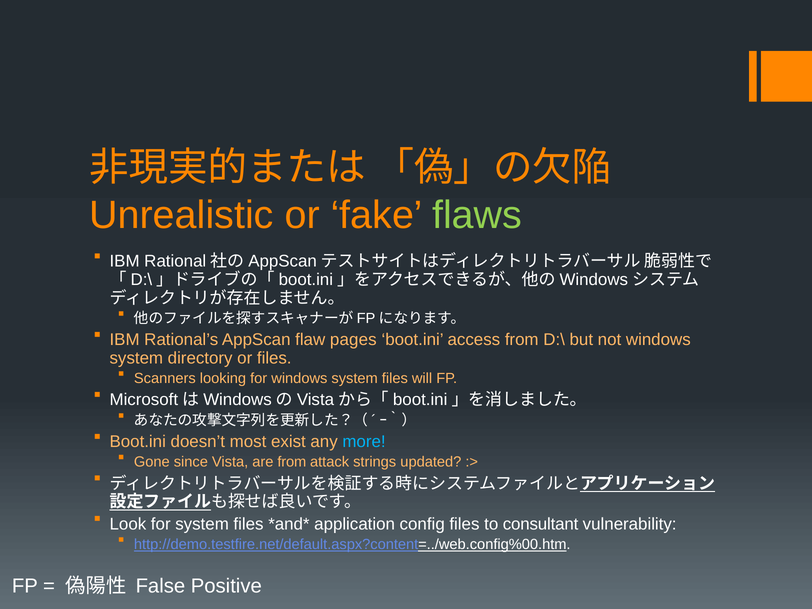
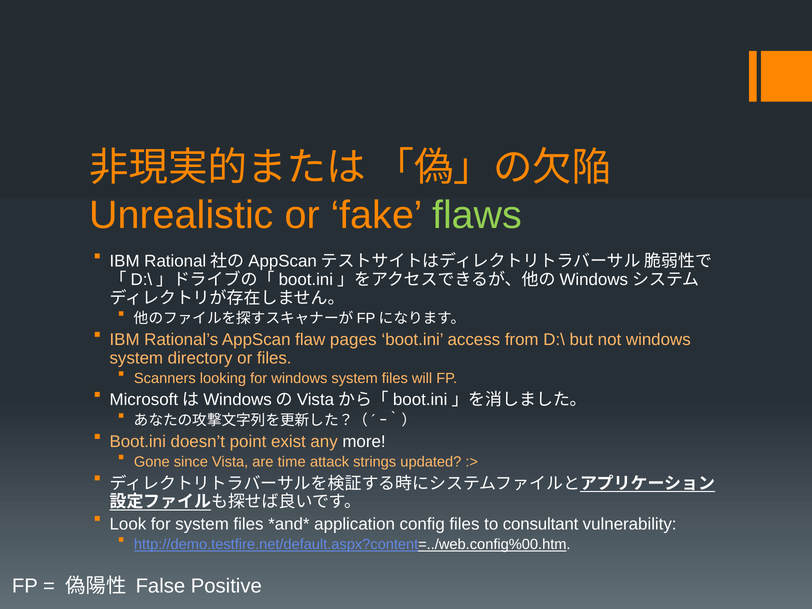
most: most -> point
more colour: light blue -> white
are from: from -> time
